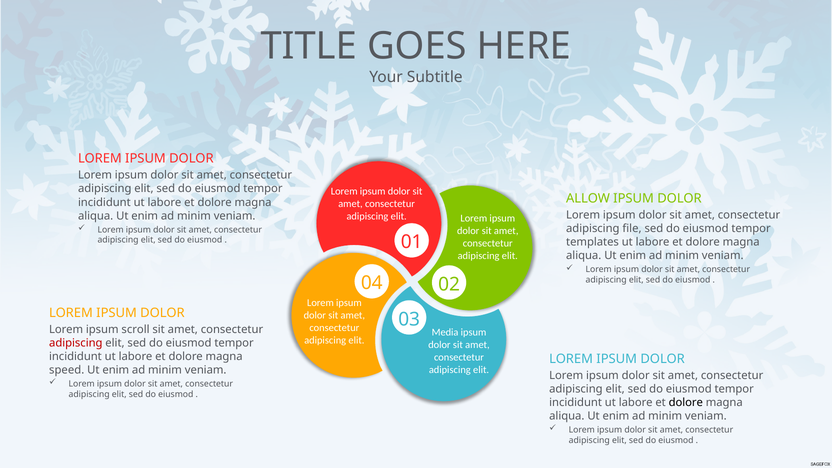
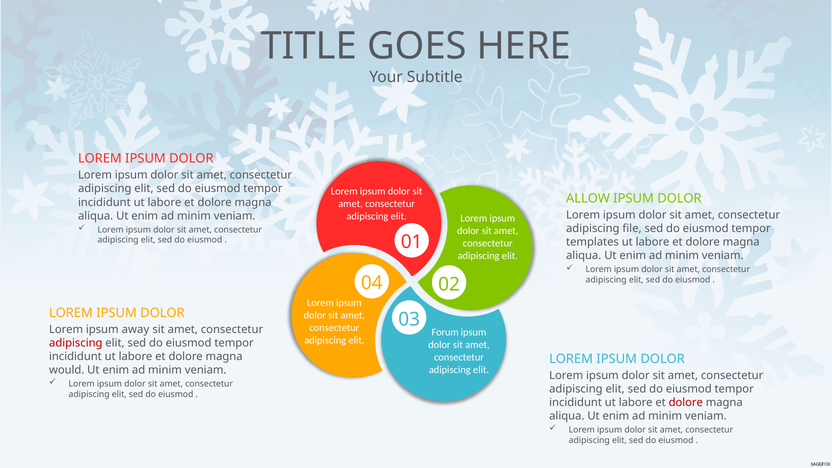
scroll: scroll -> away
Media: Media -> Forum
speed: speed -> would
dolore at (686, 403) colour: black -> red
